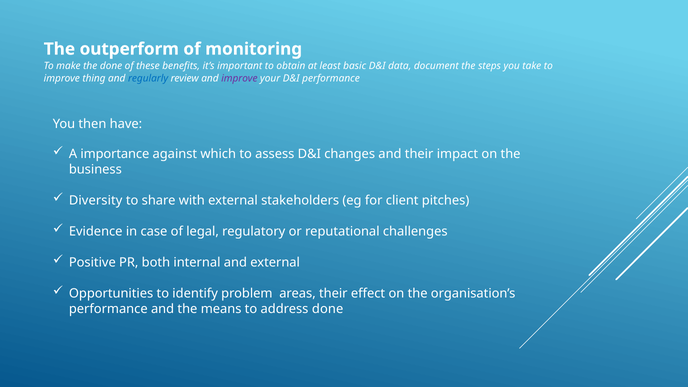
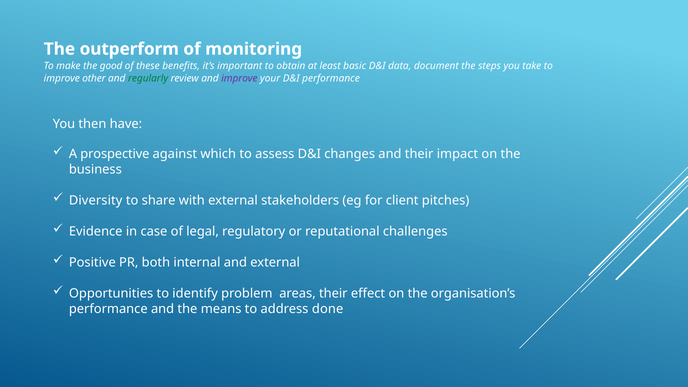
the done: done -> good
thing: thing -> other
regularly colour: blue -> green
importance: importance -> prospective
